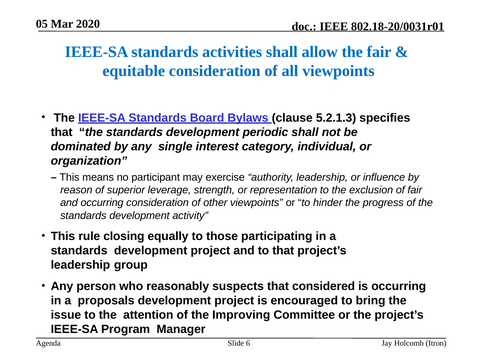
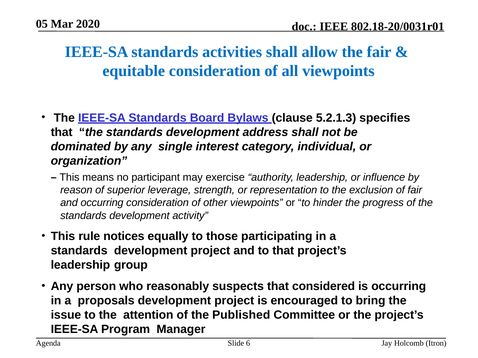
periodic: periodic -> address
closing: closing -> notices
Improving: Improving -> Published
